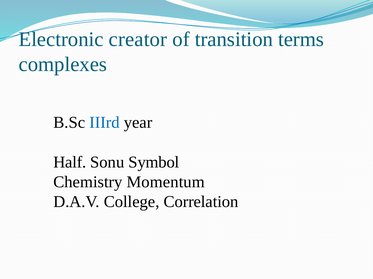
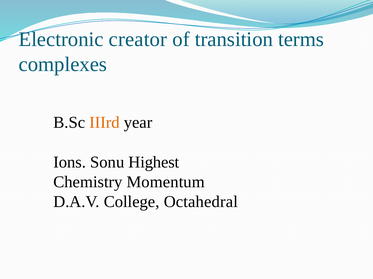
IIIrd colour: blue -> orange
Half: Half -> Ions
Symbol: Symbol -> Highest
Correlation: Correlation -> Octahedral
